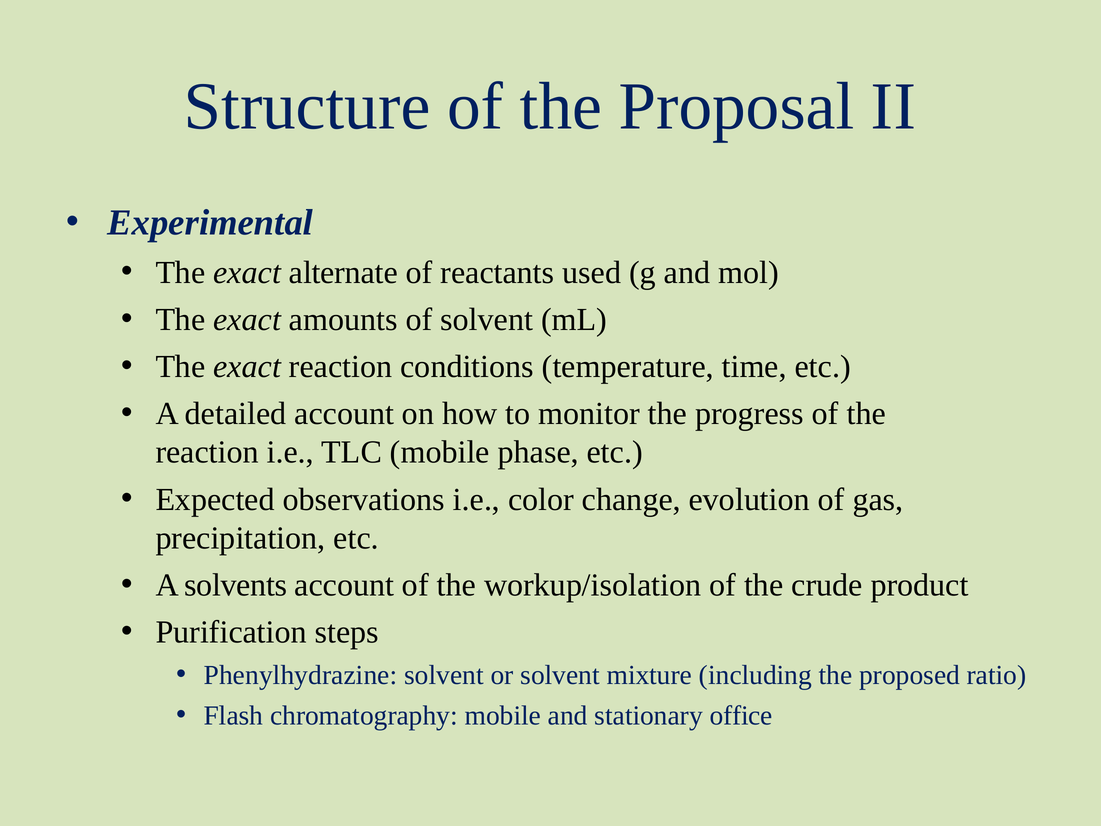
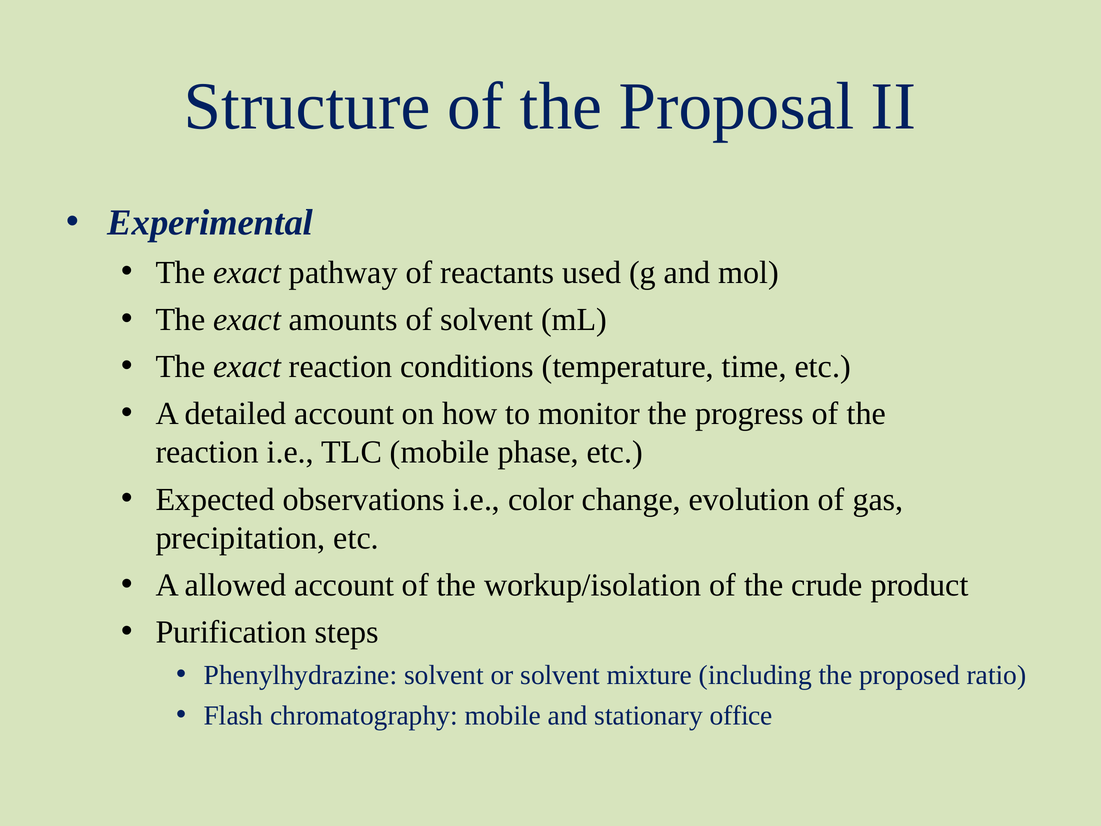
alternate: alternate -> pathway
solvents: solvents -> allowed
